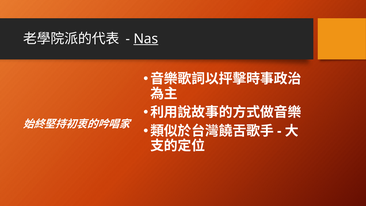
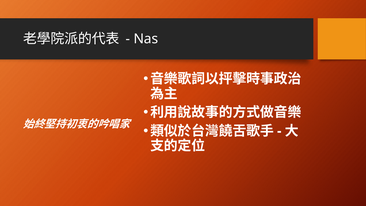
Nas underline: present -> none
